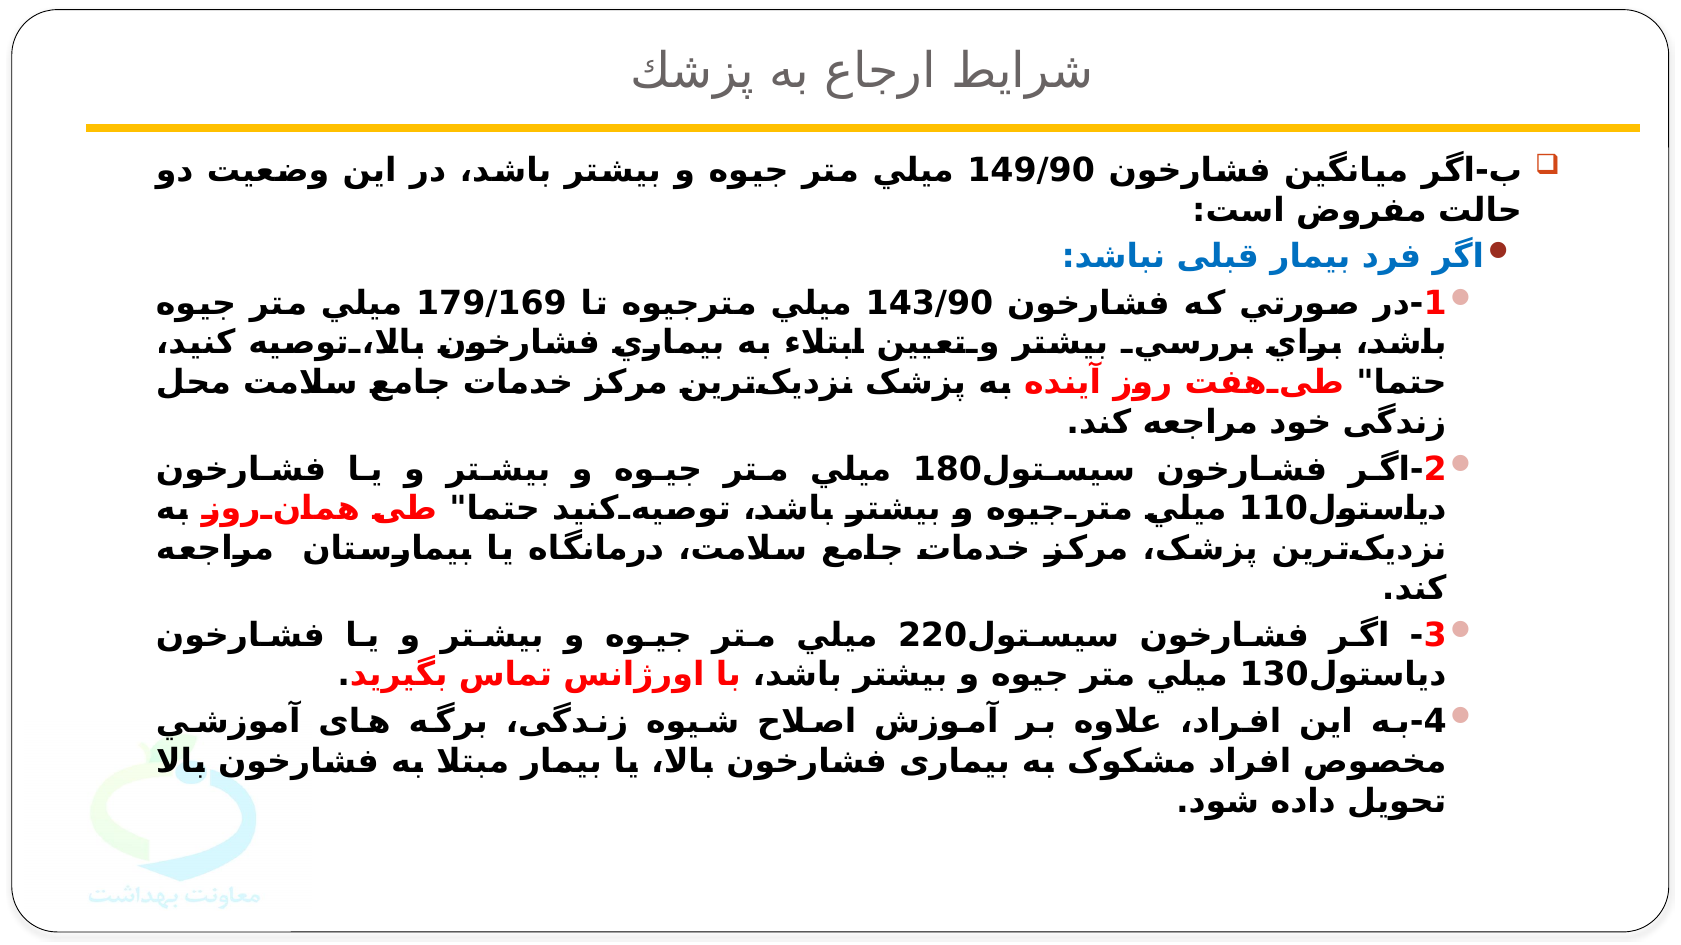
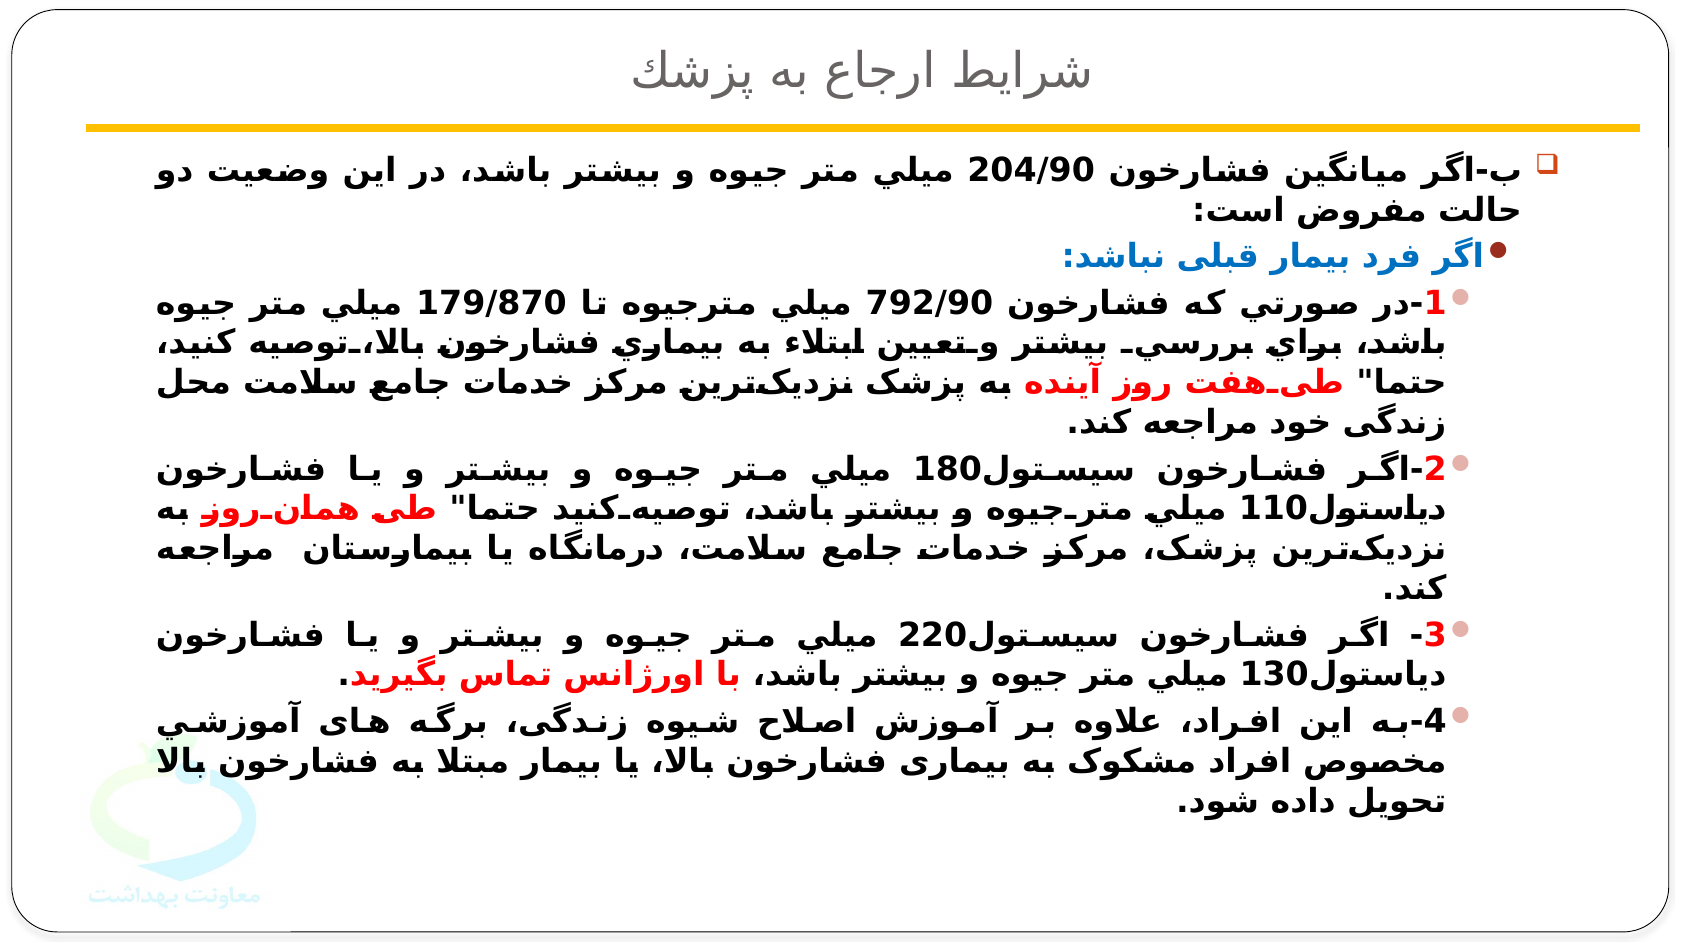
149/90: 149/90 -> 204/90
179/169: 179/169 -> 179/870
143/90: 143/90 -> 792/90
